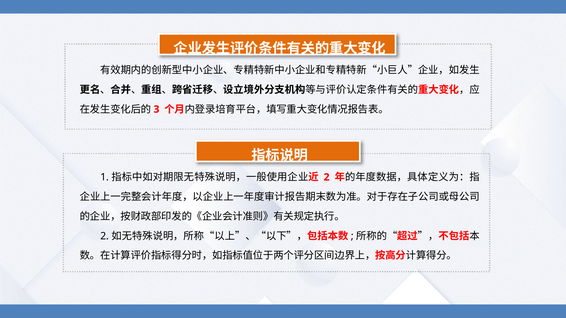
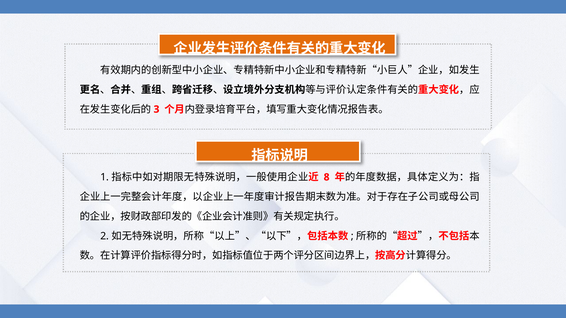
2 at (327, 177): 2 -> 8
